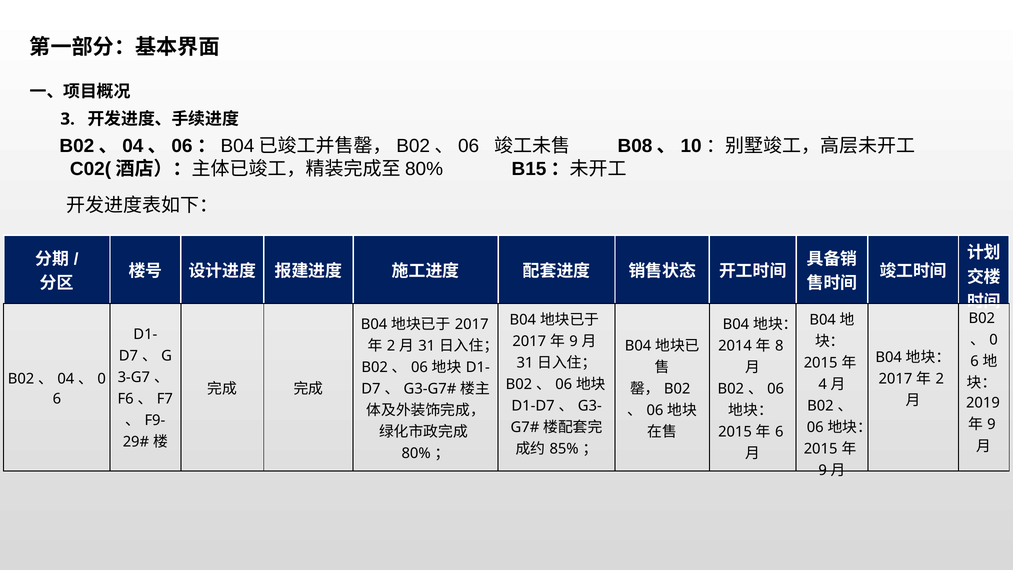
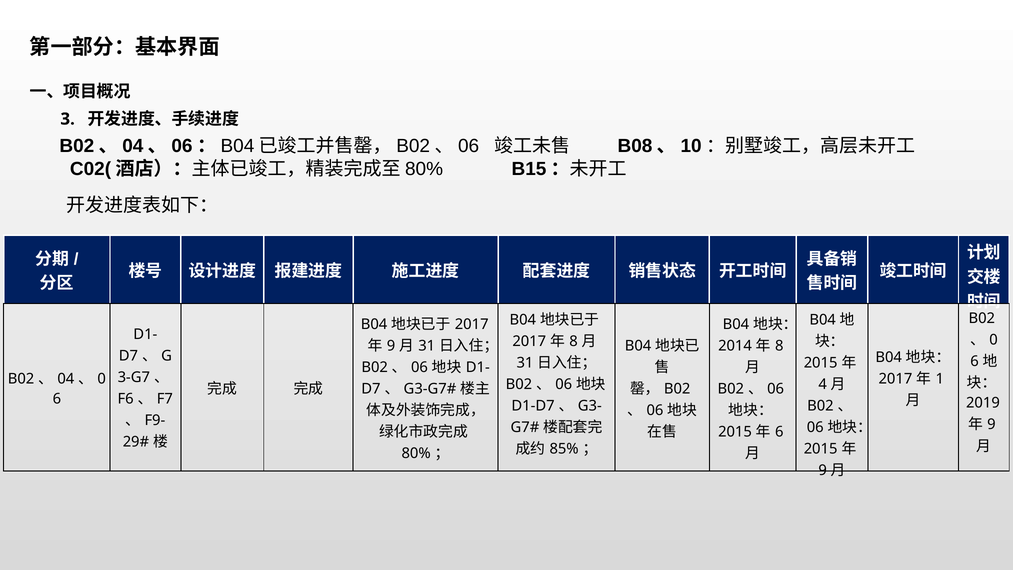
9 at (574, 341): 9 -> 8
2 at (391, 346): 2 -> 9
2 at (940, 379): 2 -> 1
